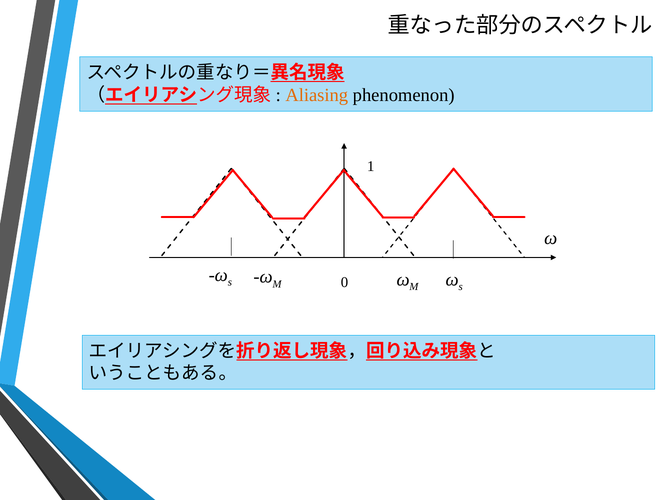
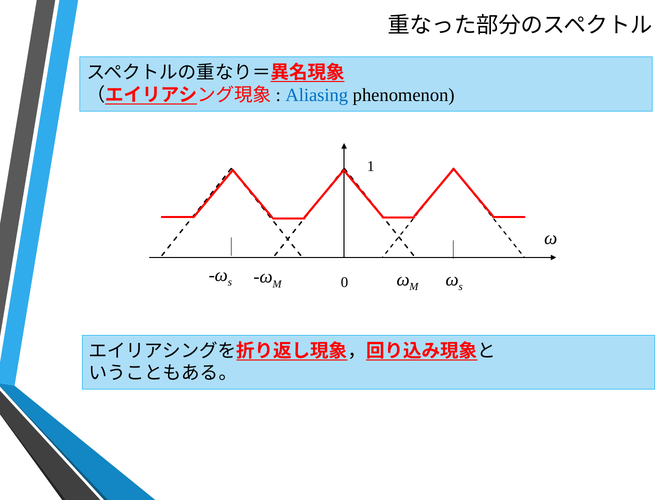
Aliasing colour: orange -> blue
